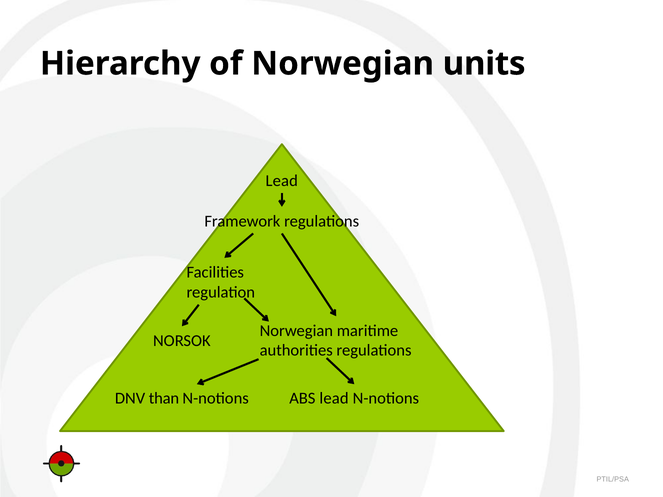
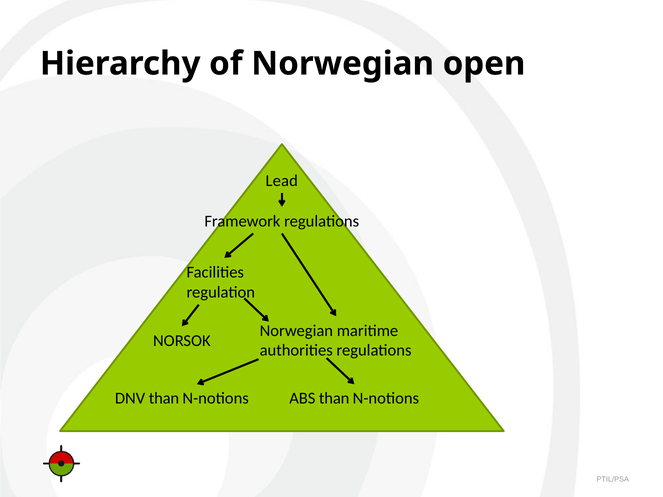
units: units -> open
ABS lead: lead -> than
